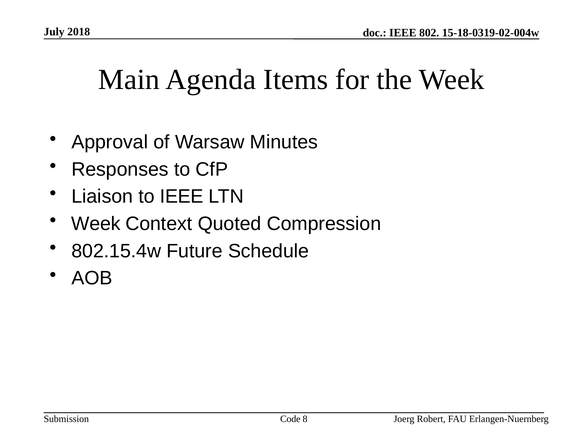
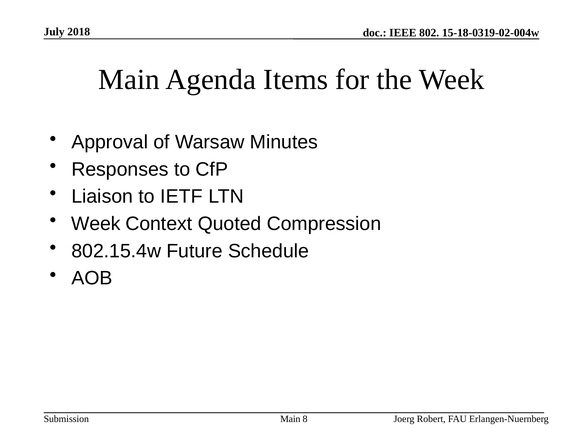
to IEEE: IEEE -> IETF
Code at (290, 419): Code -> Main
